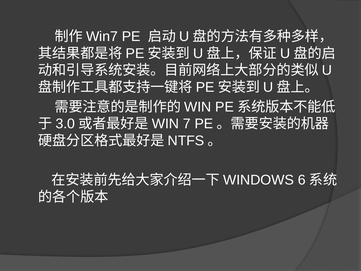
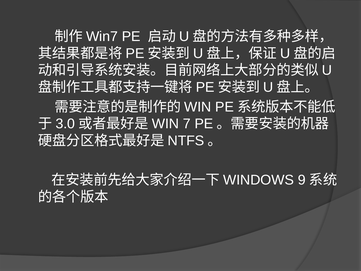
6: 6 -> 9
